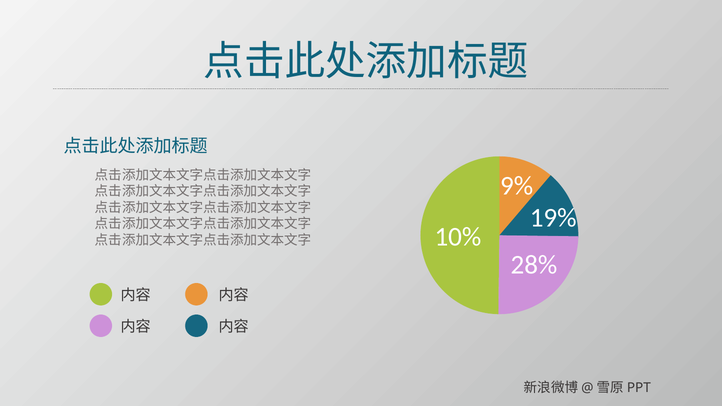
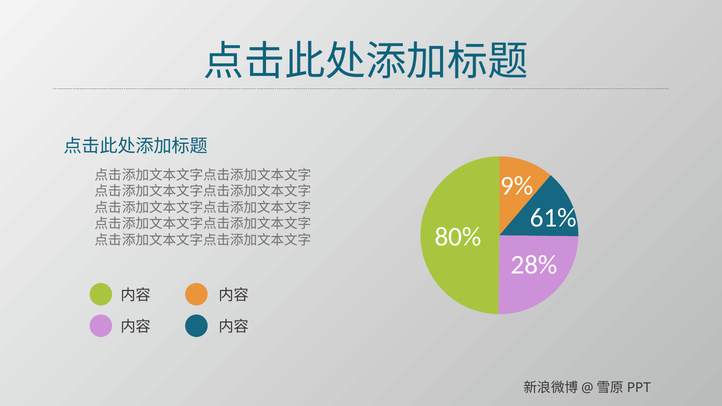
19%: 19% -> 61%
10%: 10% -> 80%
